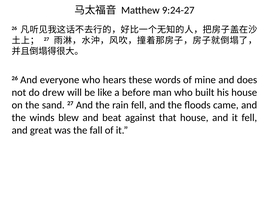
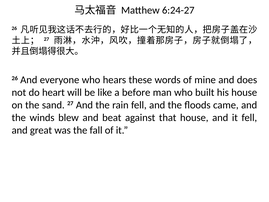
9:24-27: 9:24-27 -> 6:24-27
drew: drew -> heart
